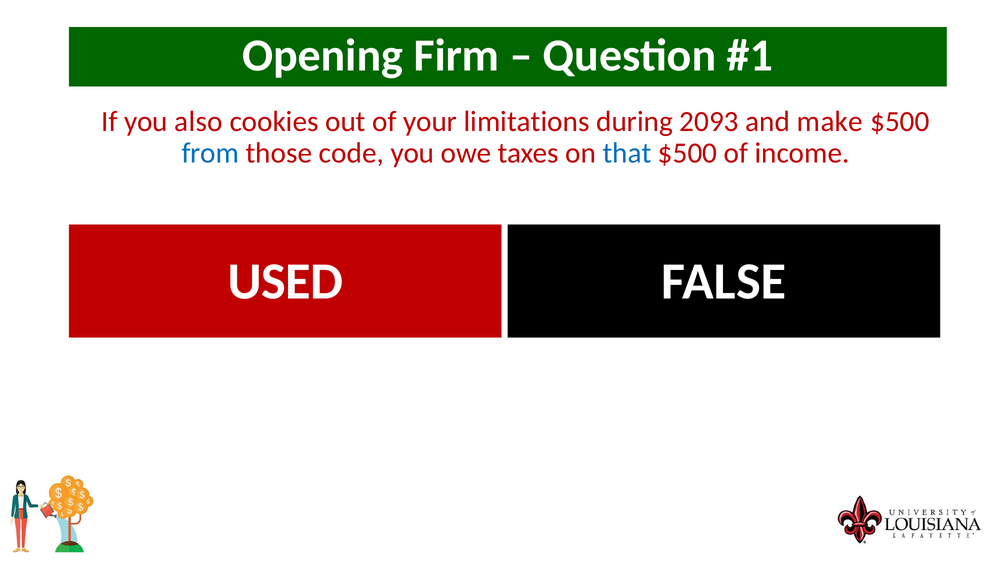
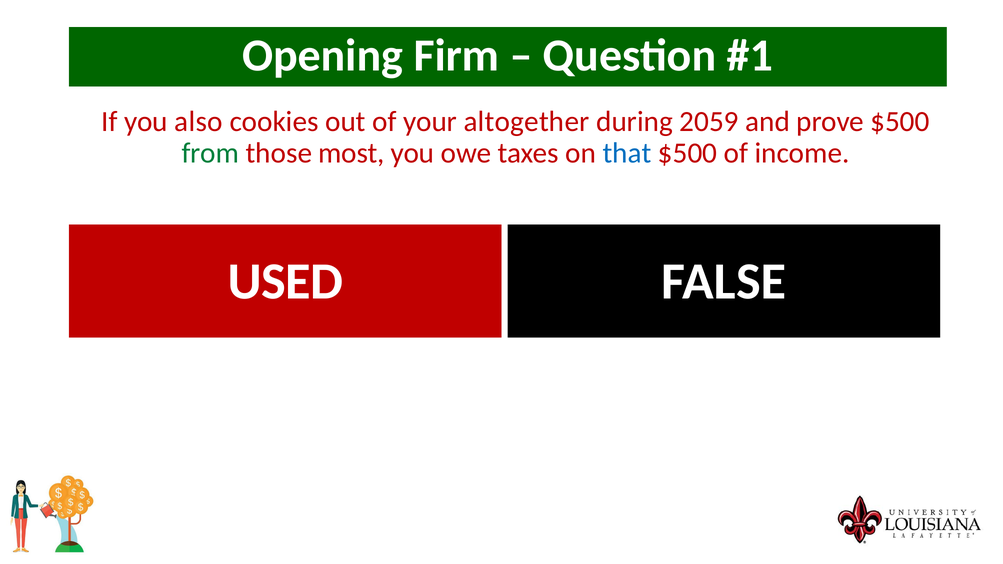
limitations: limitations -> altogether
2093: 2093 -> 2059
make: make -> prove
from colour: blue -> green
code: code -> most
